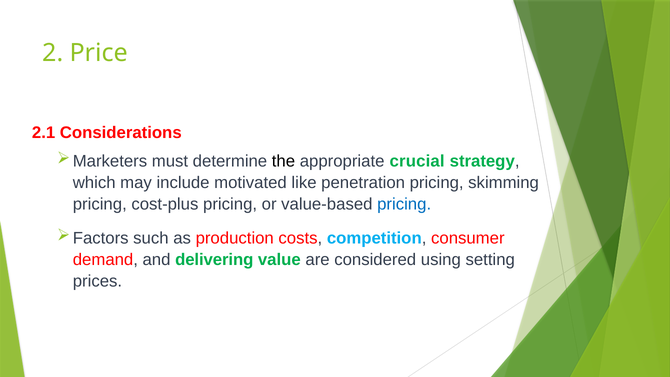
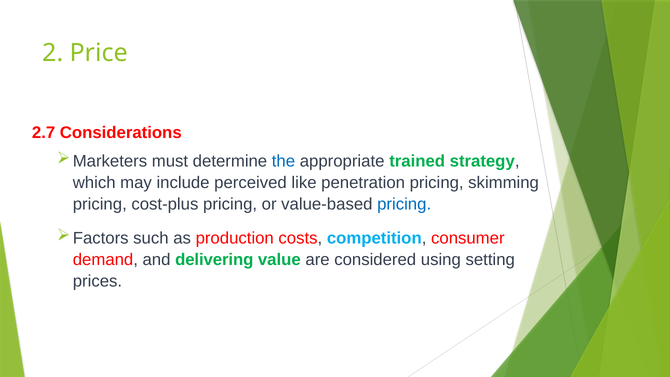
2.1: 2.1 -> 2.7
the colour: black -> blue
crucial: crucial -> trained
motivated: motivated -> perceived
